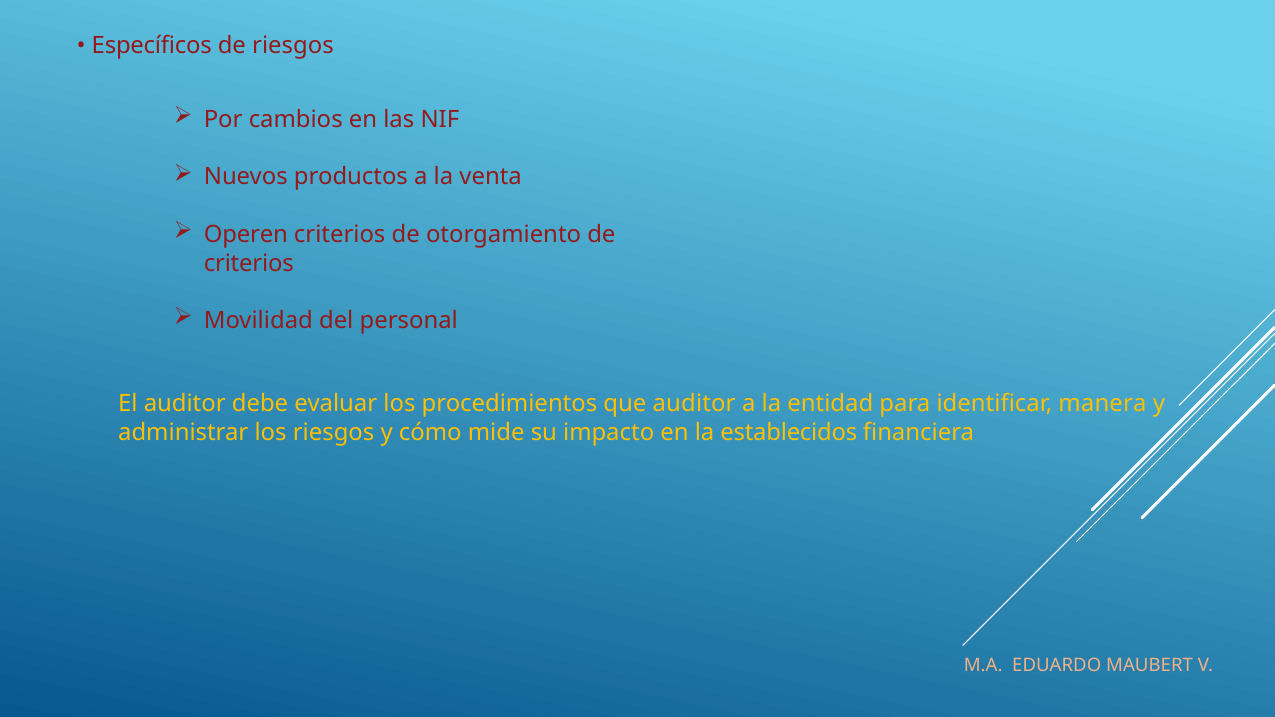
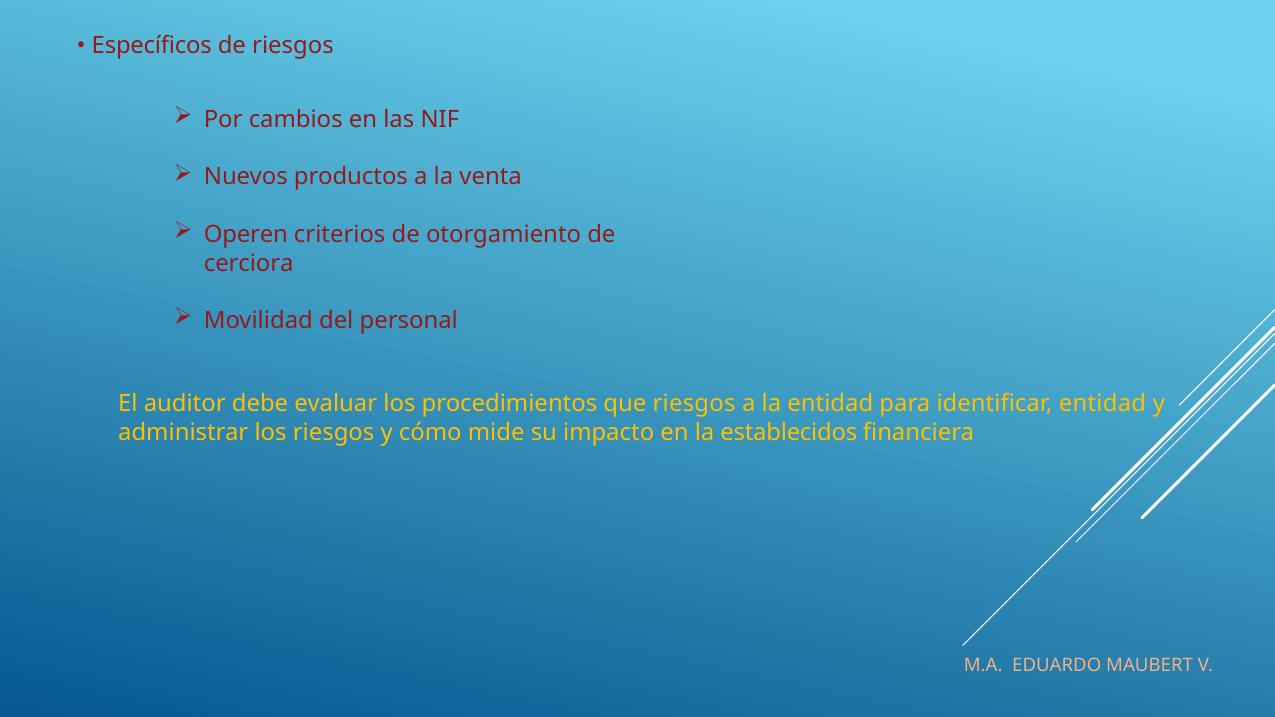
criterios at (249, 263): criterios -> cerciora
que auditor: auditor -> riesgos
identificar manera: manera -> entidad
